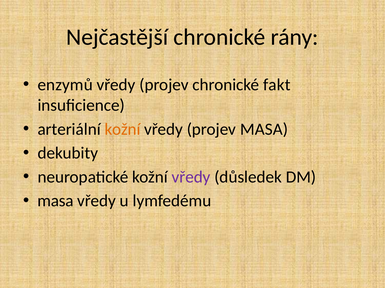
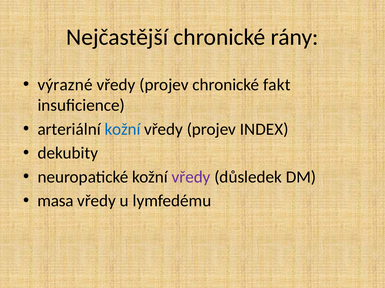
enzymů: enzymů -> výrazné
kožní at (123, 129) colour: orange -> blue
projev MASA: MASA -> INDEX
